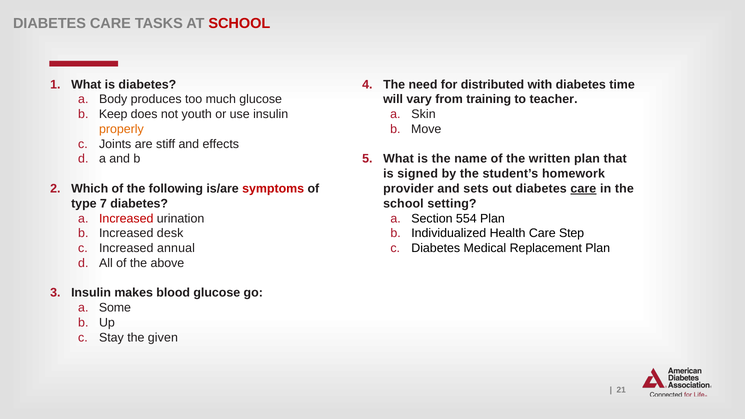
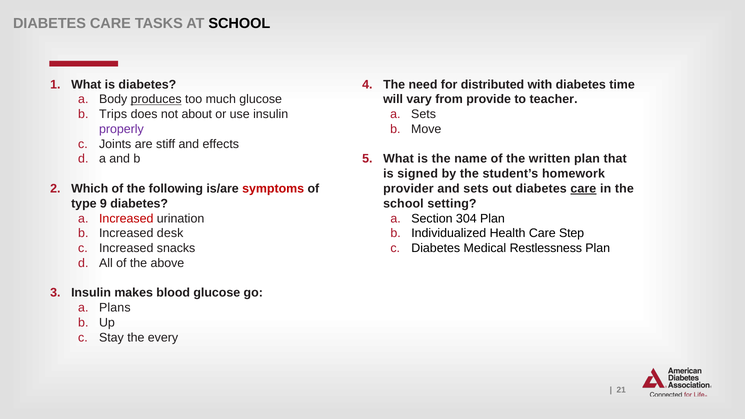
SCHOOL at (239, 24) colour: red -> black
produces underline: none -> present
training: training -> provide
Keep: Keep -> Trips
youth: youth -> about
a Skin: Skin -> Sets
properly colour: orange -> purple
7: 7 -> 9
554: 554 -> 304
annual: annual -> snacks
Replacement: Replacement -> Restlessness
Some: Some -> Plans
given: given -> every
